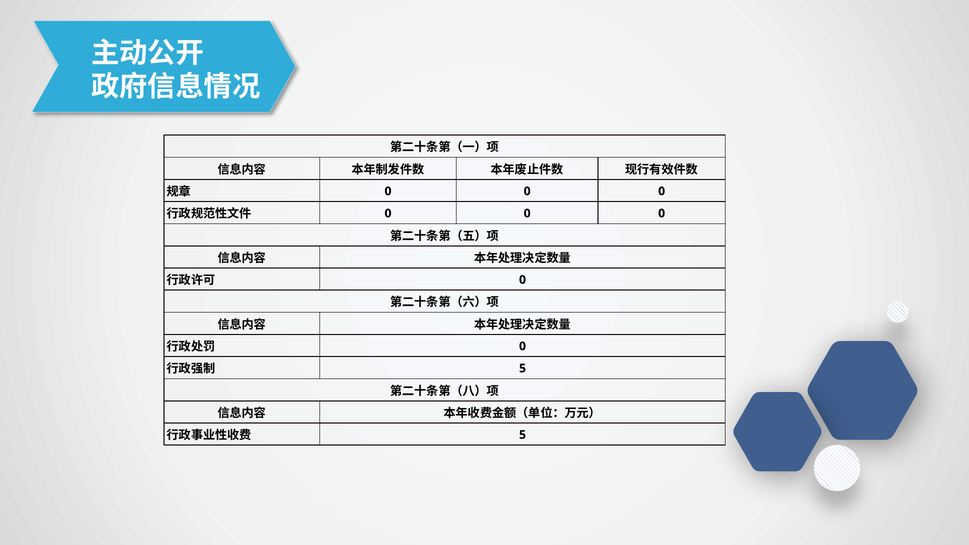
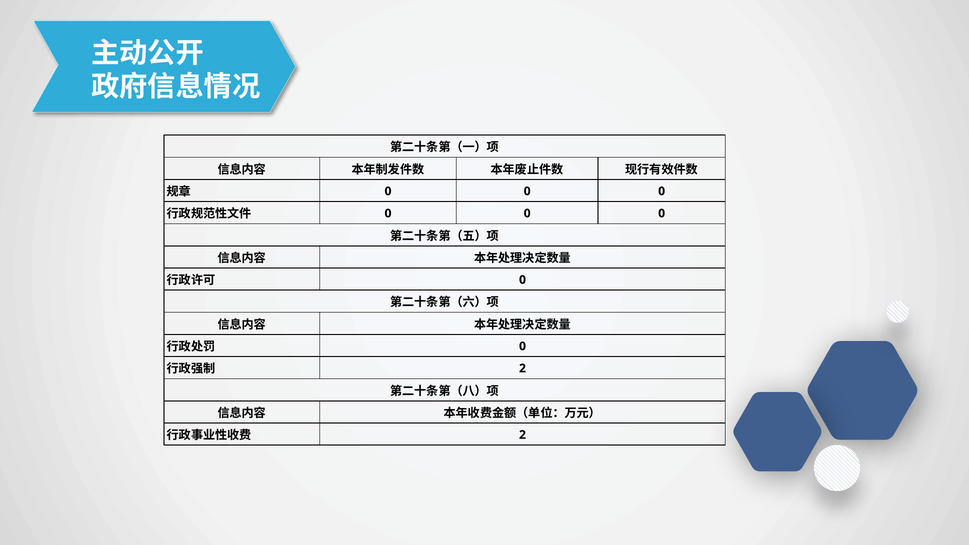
5 at (523, 368): 5 -> 2
5 at (523, 435): 5 -> 2
